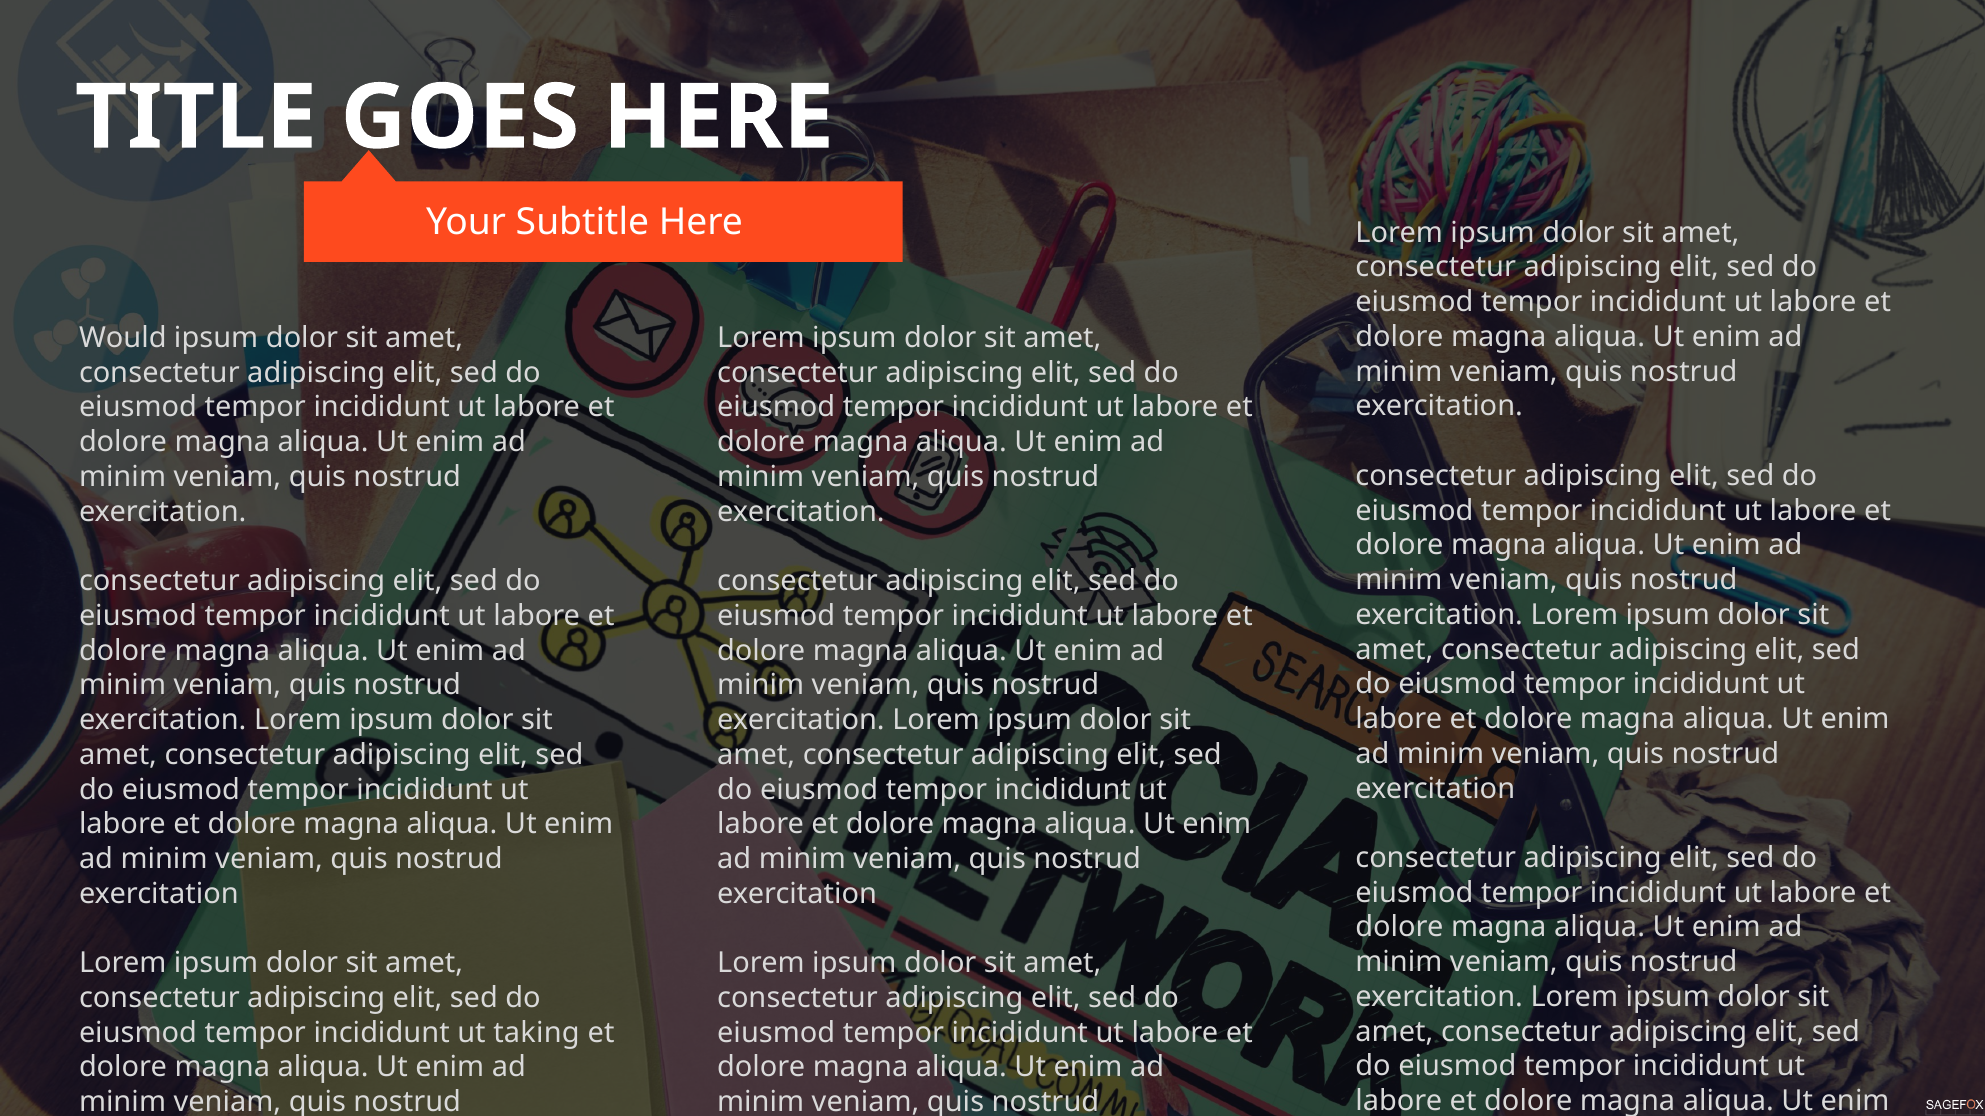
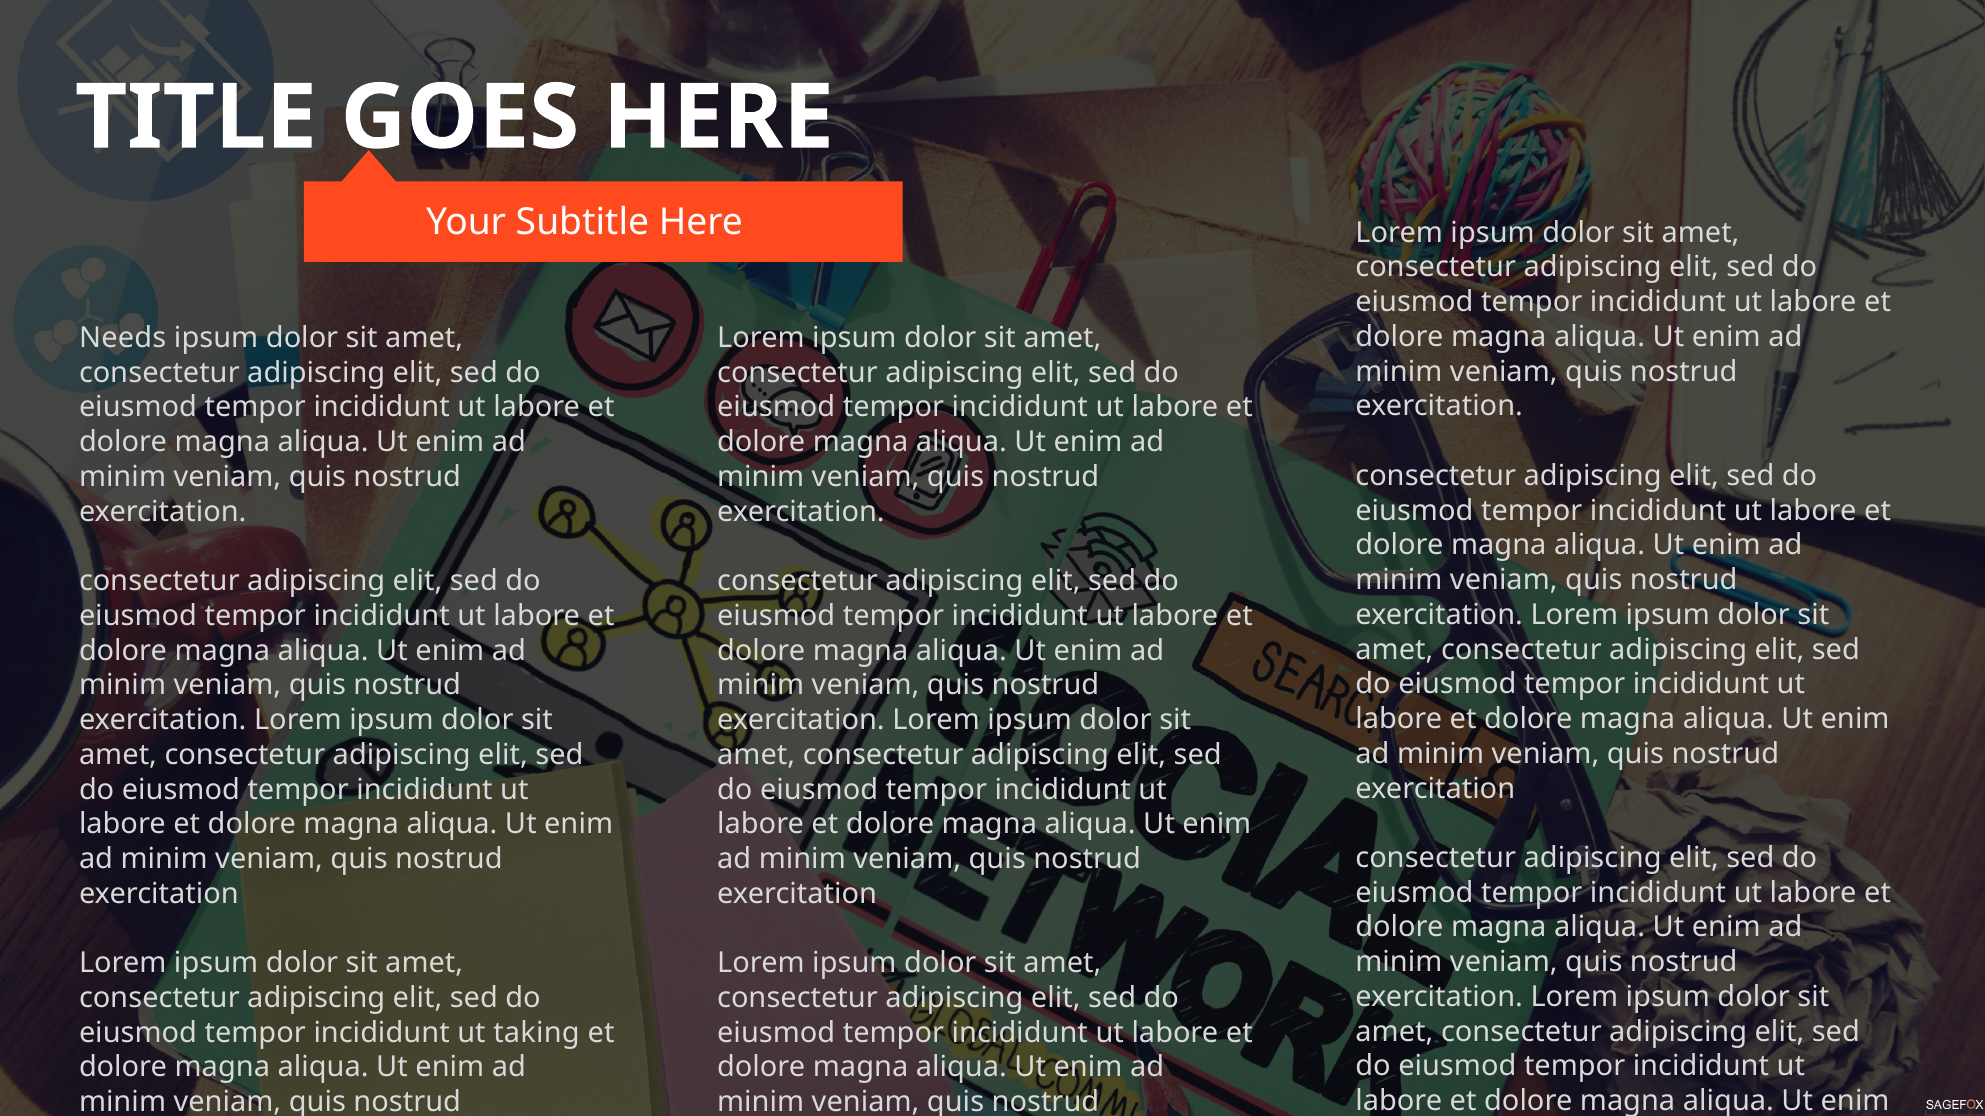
Would: Would -> Needs
